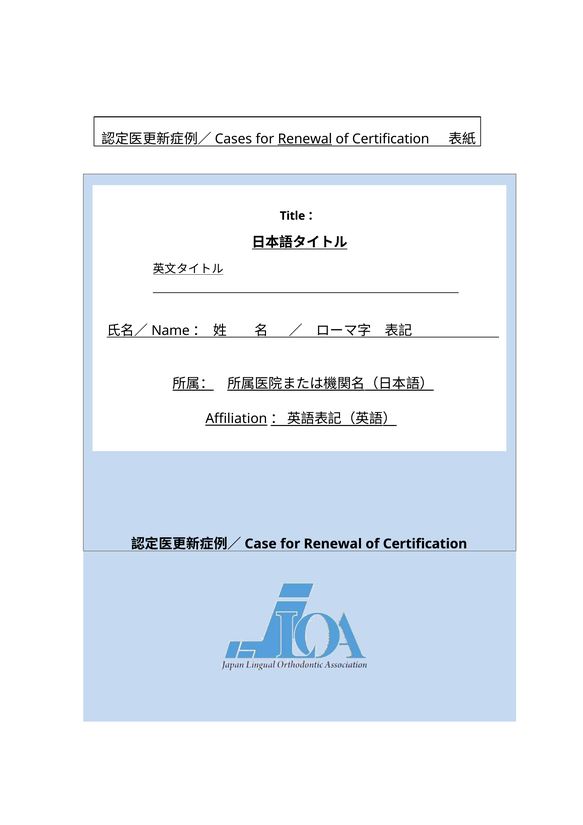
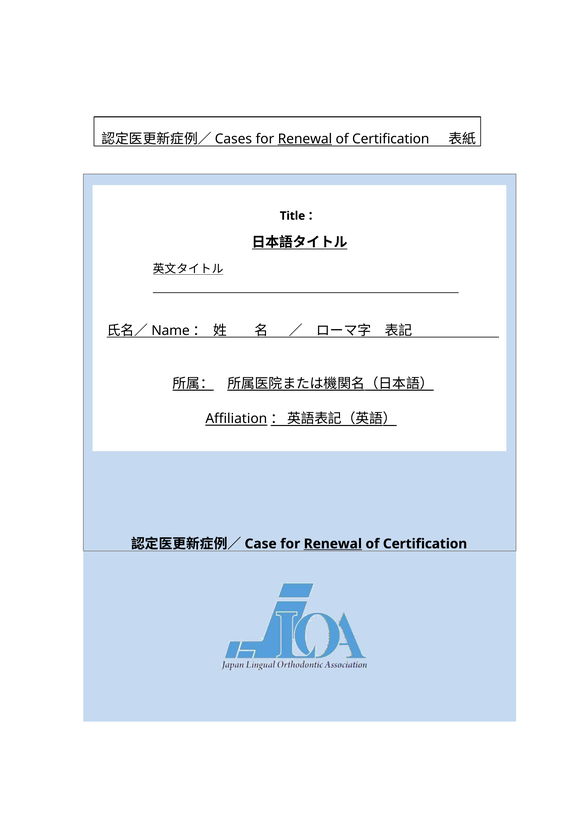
Renewal at (333, 544) underline: none -> present
